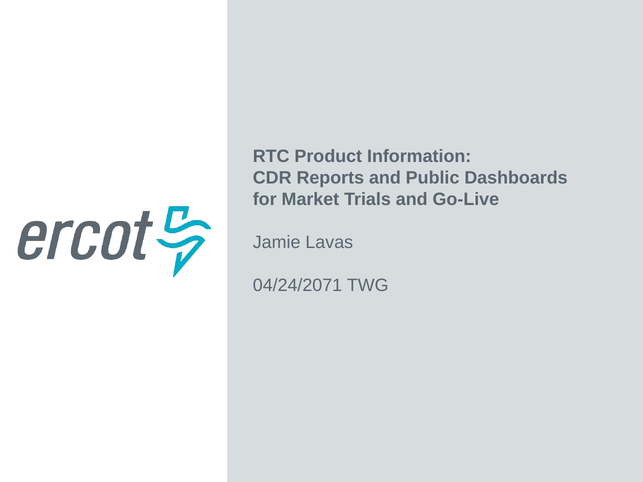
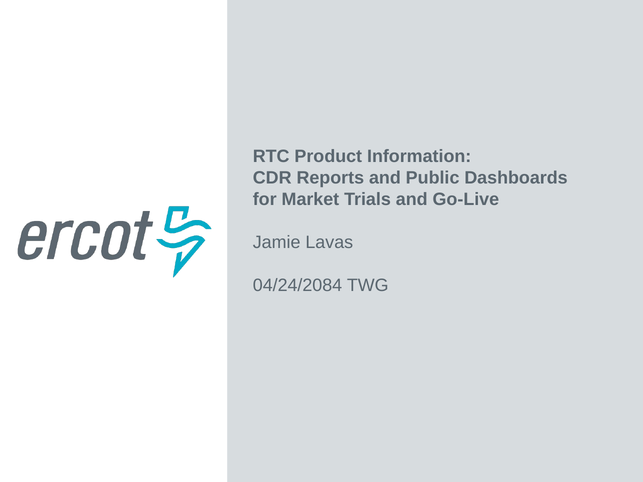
04/24/2071: 04/24/2071 -> 04/24/2084
